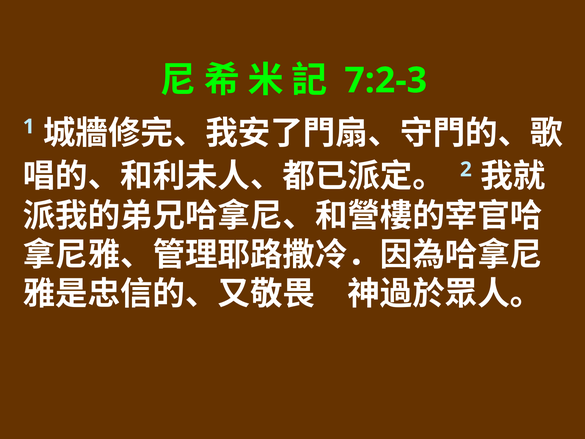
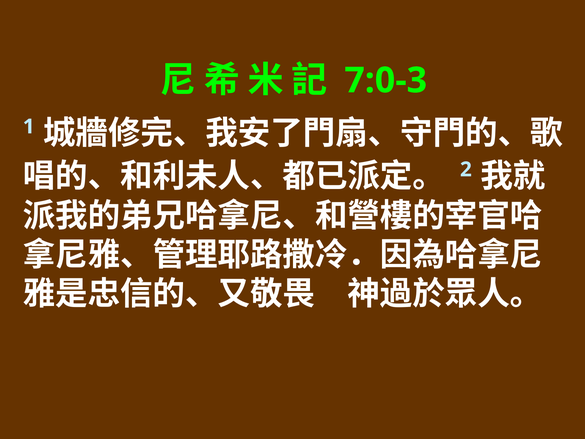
7:2-3: 7:2-3 -> 7:0-3
